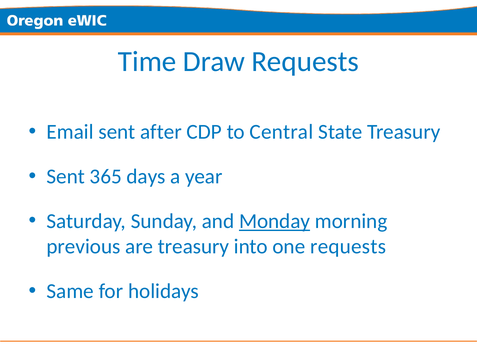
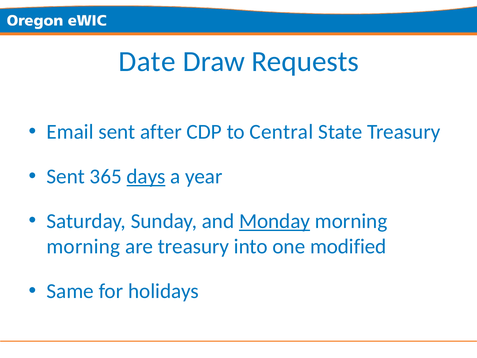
Time: Time -> Date
days underline: none -> present
previous at (83, 246): previous -> morning
one requests: requests -> modified
